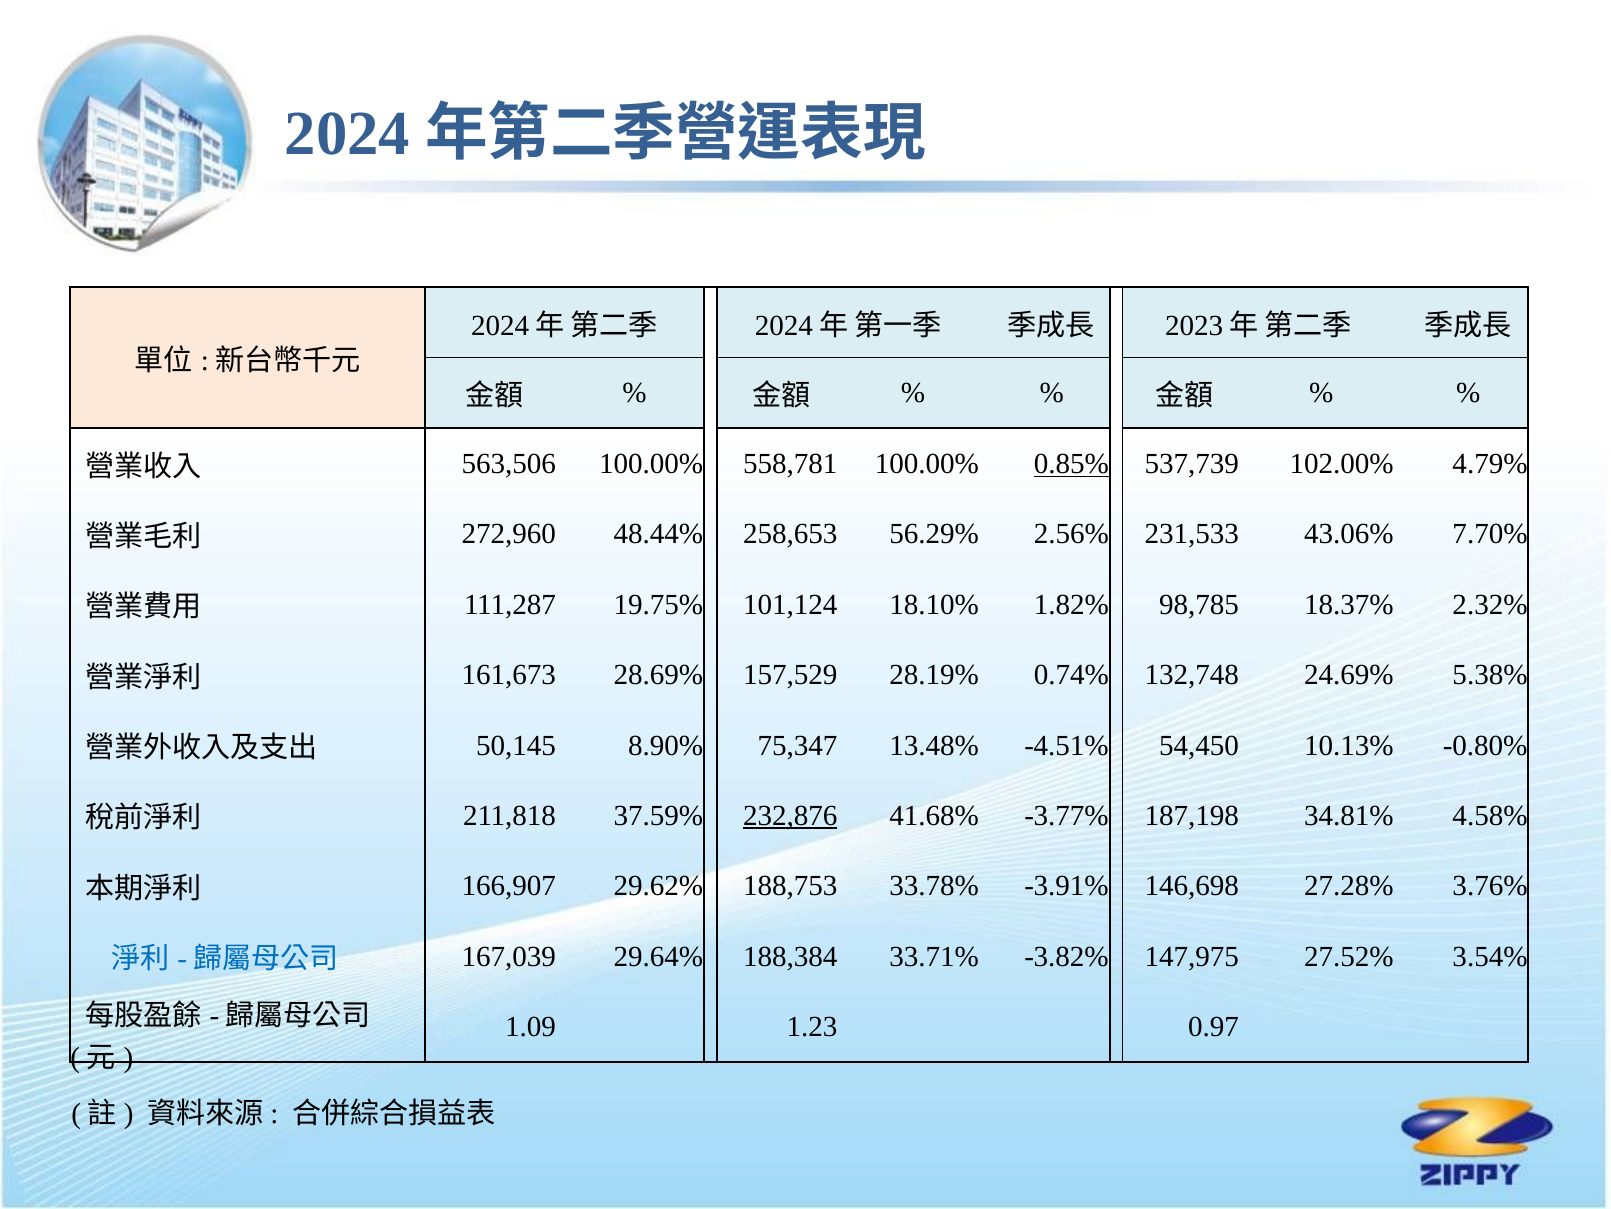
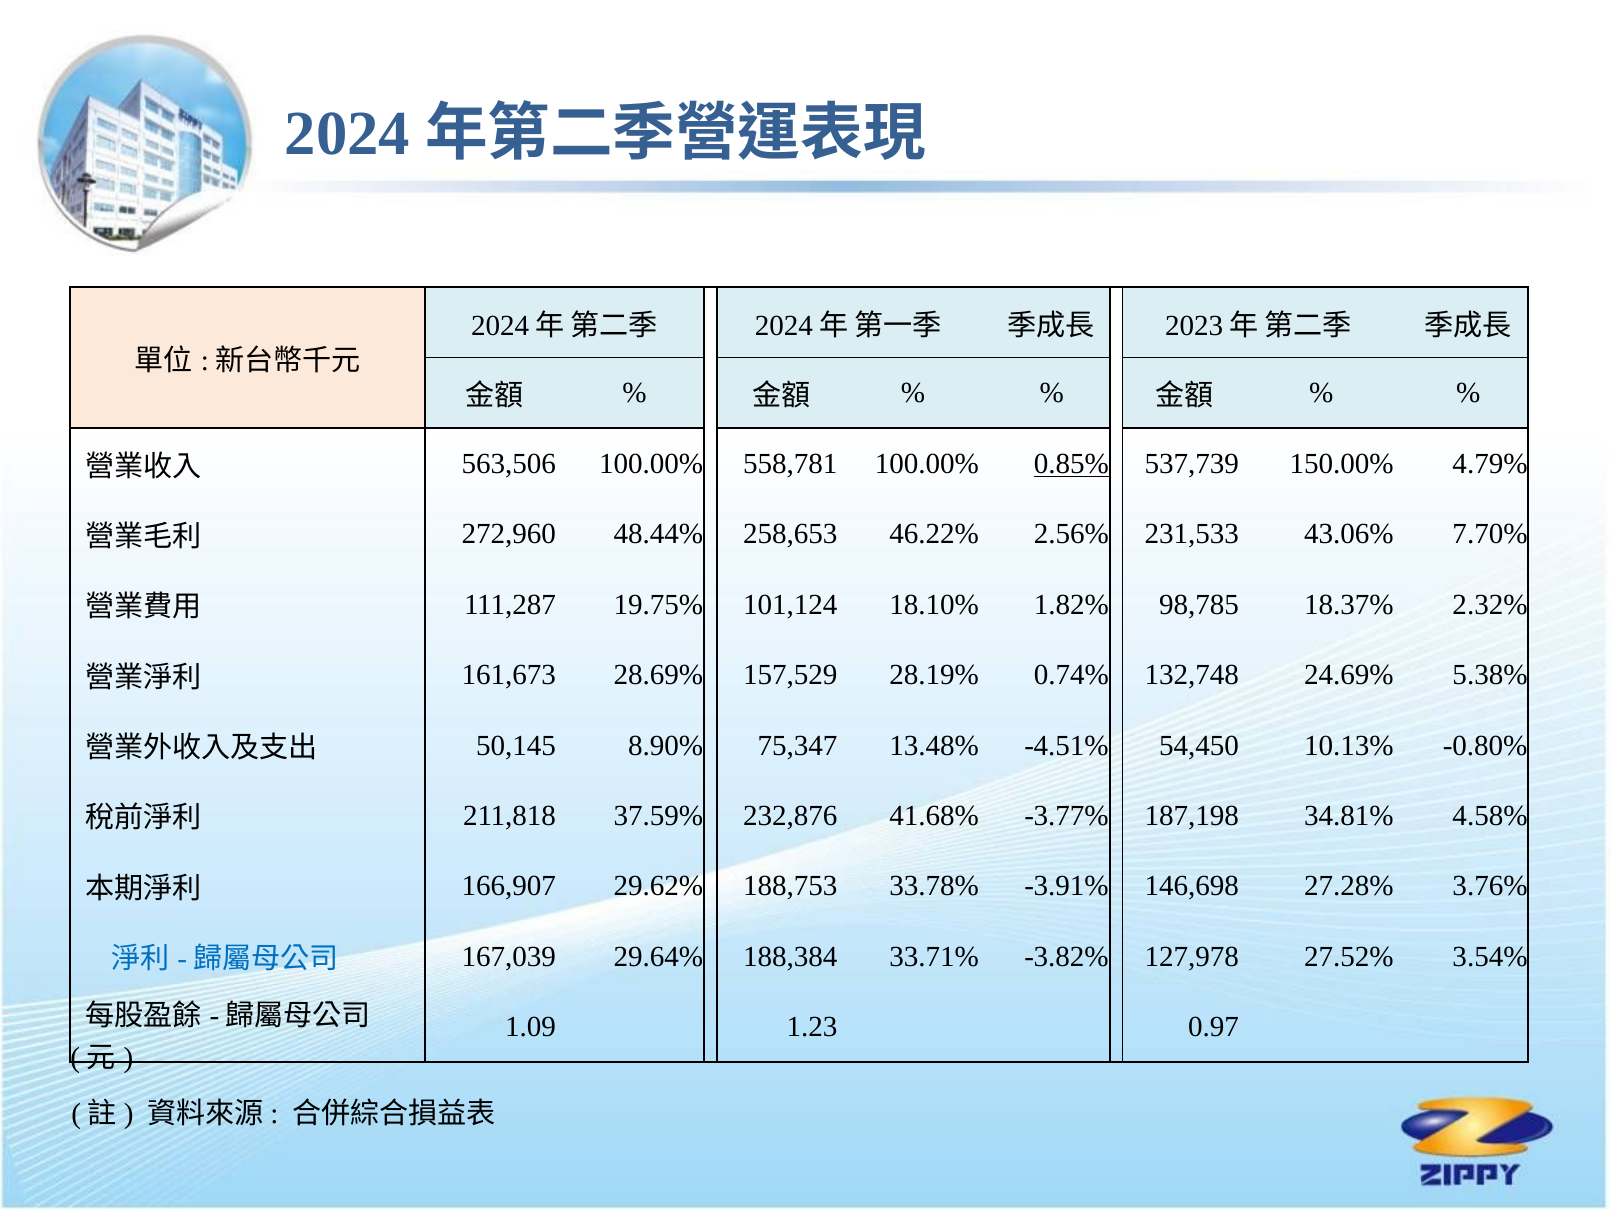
102.00%: 102.00% -> 150.00%
56.29%: 56.29% -> 46.22%
232,876 underline: present -> none
147,975: 147,975 -> 127,978
